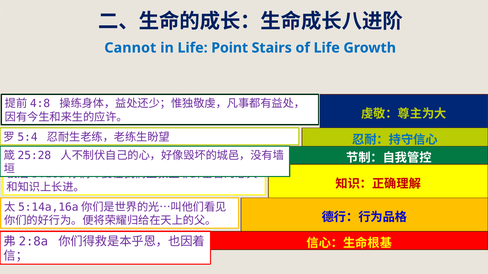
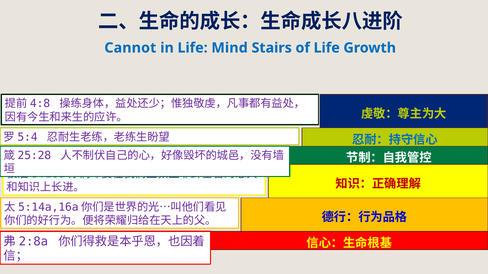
Point: Point -> Mind
